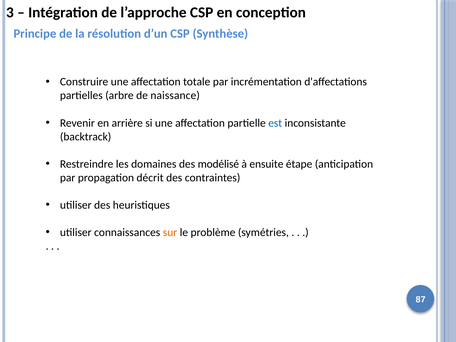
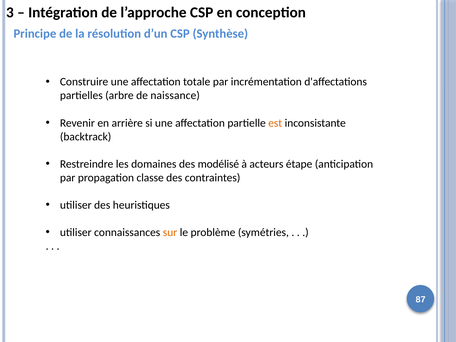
est colour: blue -> orange
ensuite: ensuite -> acteurs
décrit: décrit -> classe
